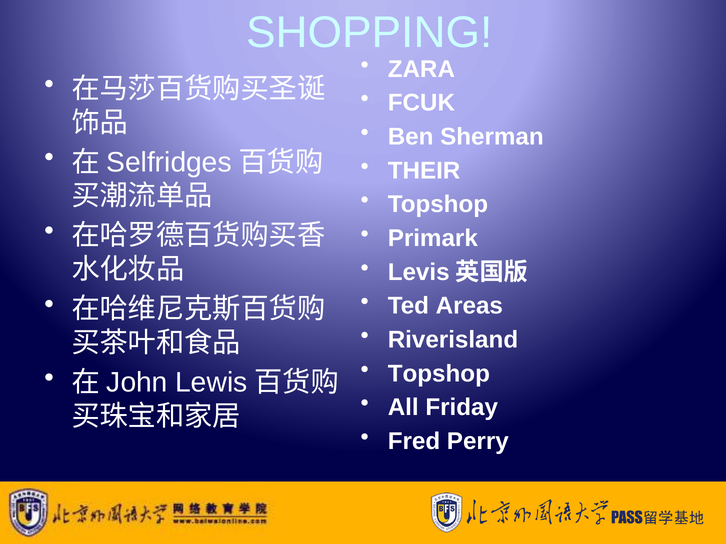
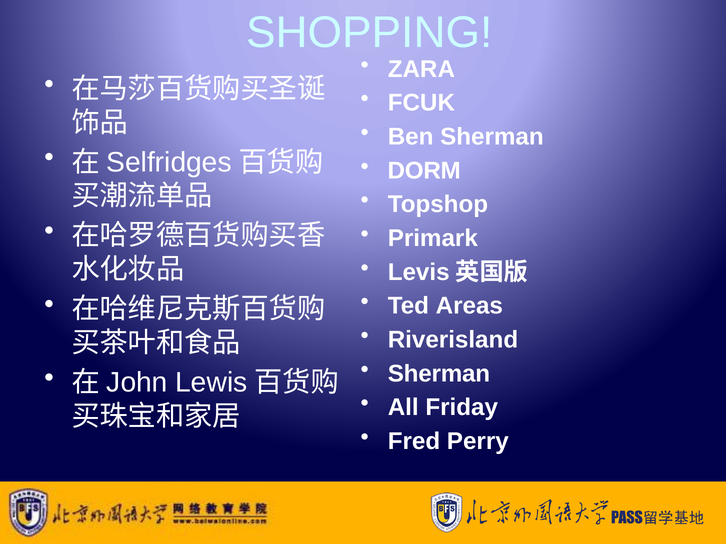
THEIR: THEIR -> DORM
Topshop at (439, 374): Topshop -> Sherman
